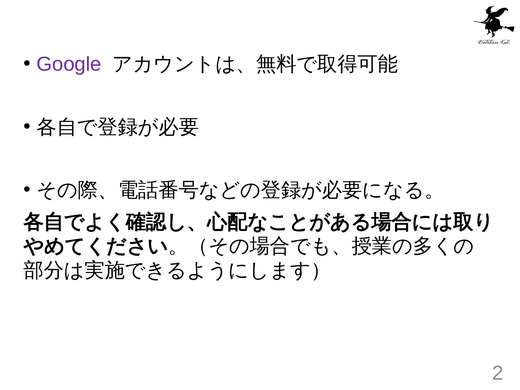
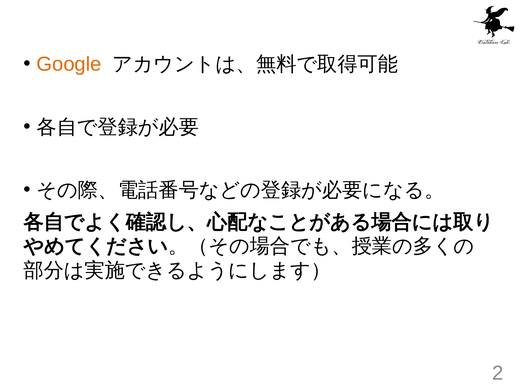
Google colour: purple -> orange
